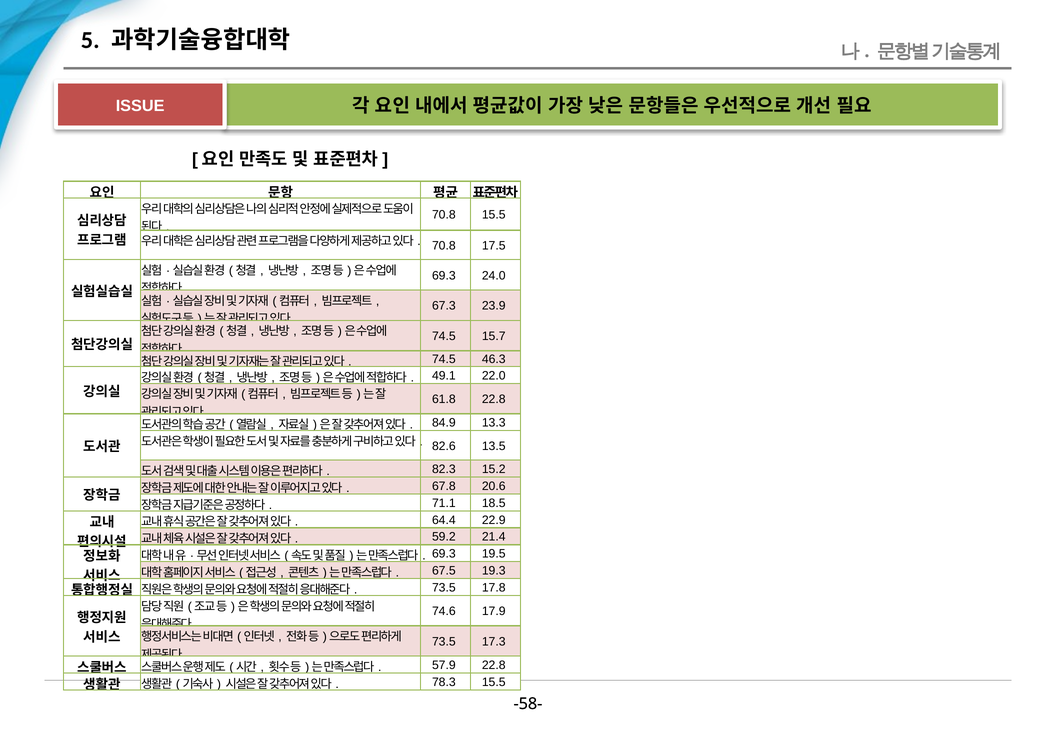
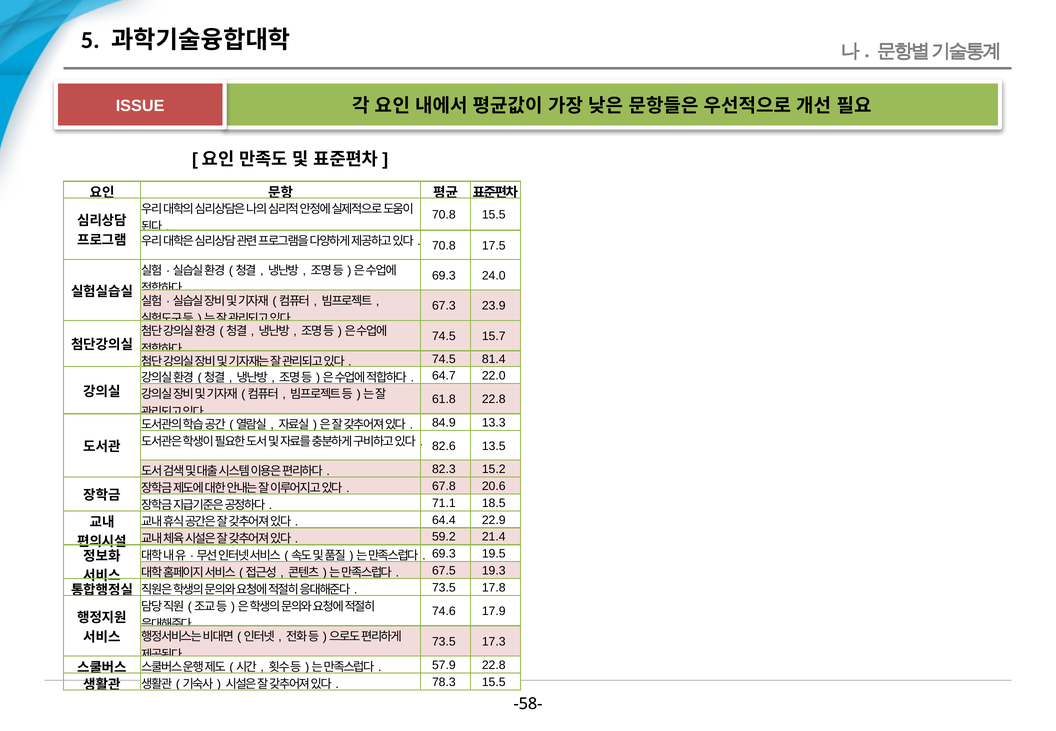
46.3: 46.3 -> 81.4
49.1: 49.1 -> 64.7
